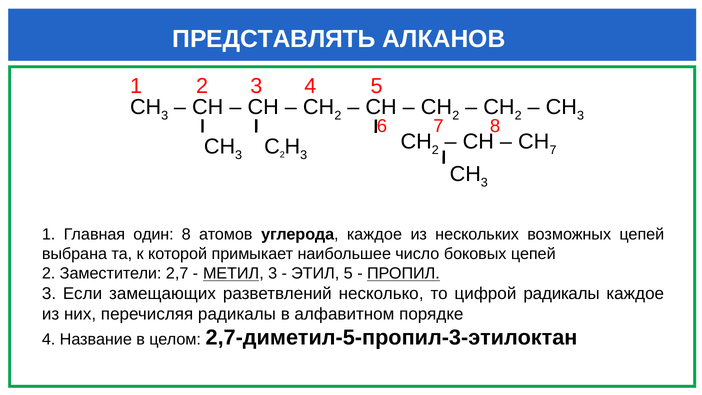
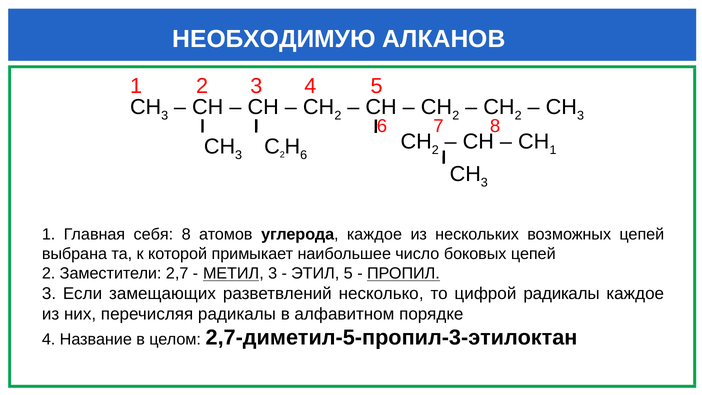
ПРЕДСТАВЛЯТЬ: ПРЕДСТАВЛЯТЬ -> НЕОБХОДИМУЮ
CH 7: 7 -> 1
3 at (304, 155): 3 -> 6
один: один -> себя
